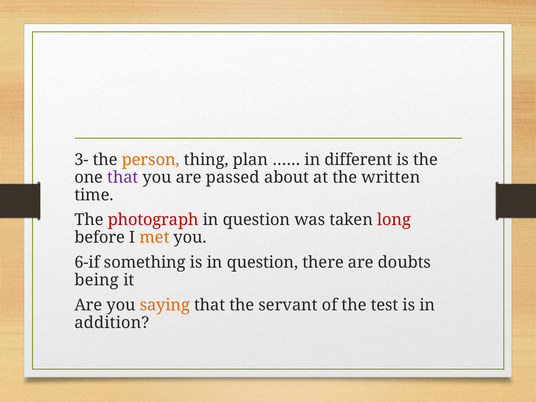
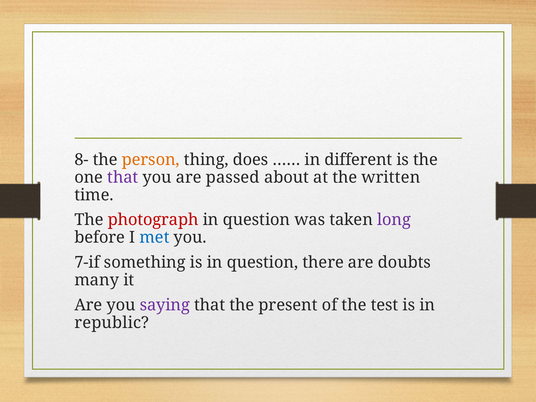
3-: 3- -> 8-
plan: plan -> does
long colour: red -> purple
met colour: orange -> blue
6-if: 6-if -> 7-if
being: being -> many
saying colour: orange -> purple
servant: servant -> present
addition: addition -> republic
